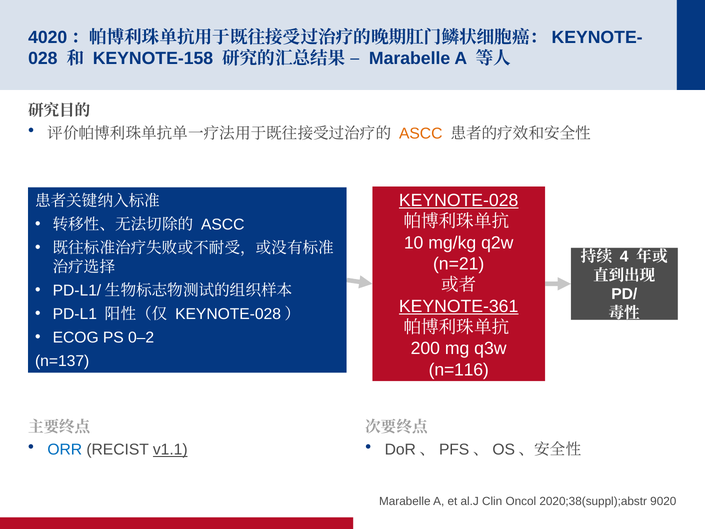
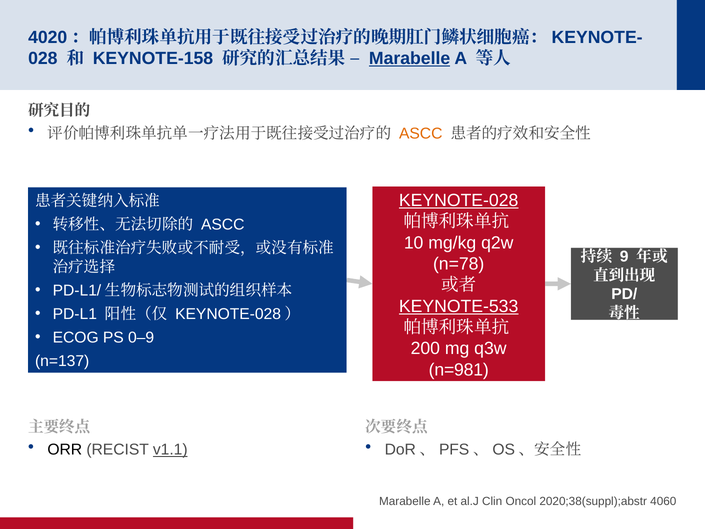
Marabelle at (410, 59) underline: none -> present
4: 4 -> 9
n=21: n=21 -> n=78
KEYNOTE-361: KEYNOTE-361 -> KEYNOTE-533
0–2: 0–2 -> 0–9
n=116: n=116 -> n=981
ORR colour: blue -> black
9020: 9020 -> 4060
